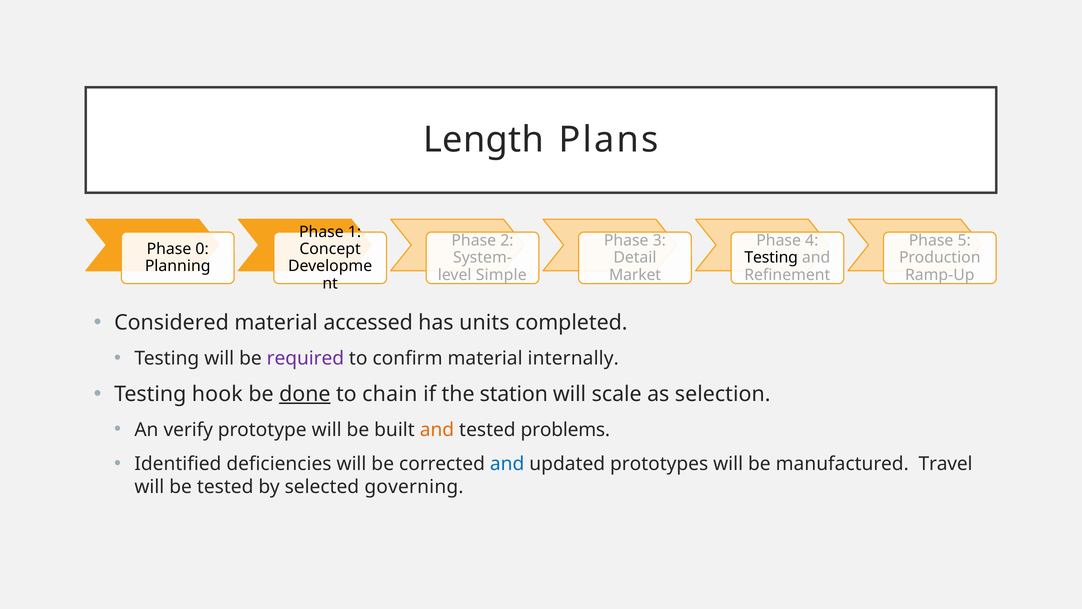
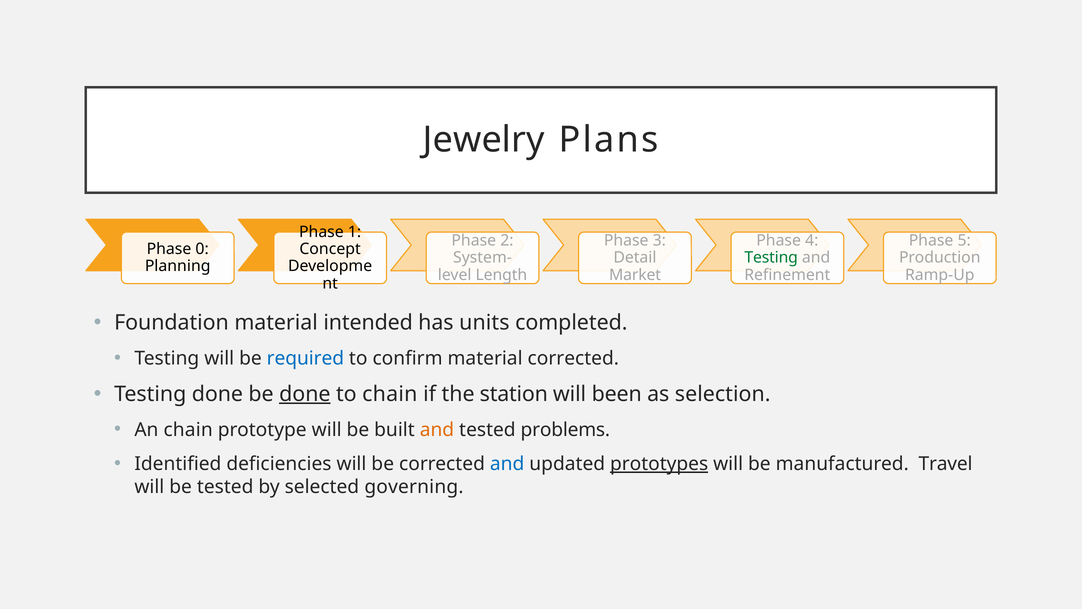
Length: Length -> Jewelry
Testing at (771, 258) colour: black -> green
Simple: Simple -> Length
Considered: Considered -> Foundation
accessed: accessed -> intended
required colour: purple -> blue
material internally: internally -> corrected
Testing hook: hook -> done
scale: scale -> been
An verify: verify -> chain
prototypes underline: none -> present
